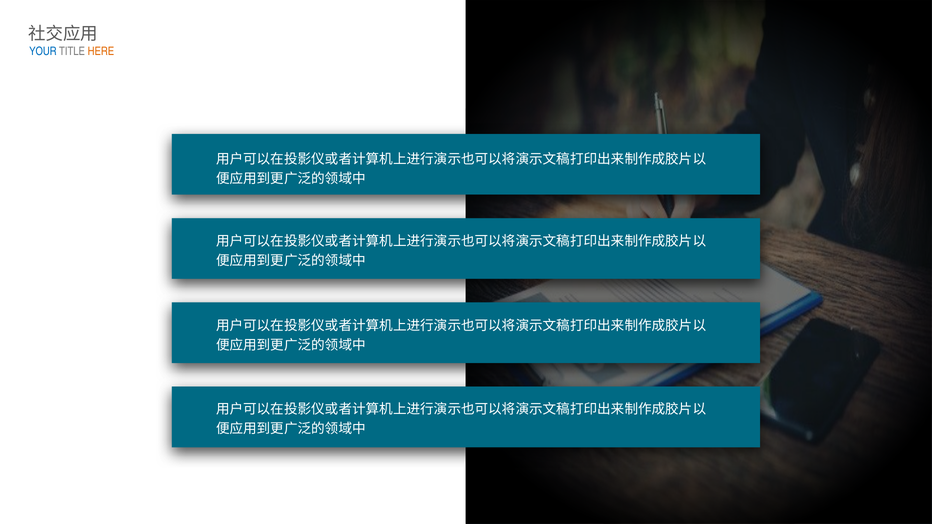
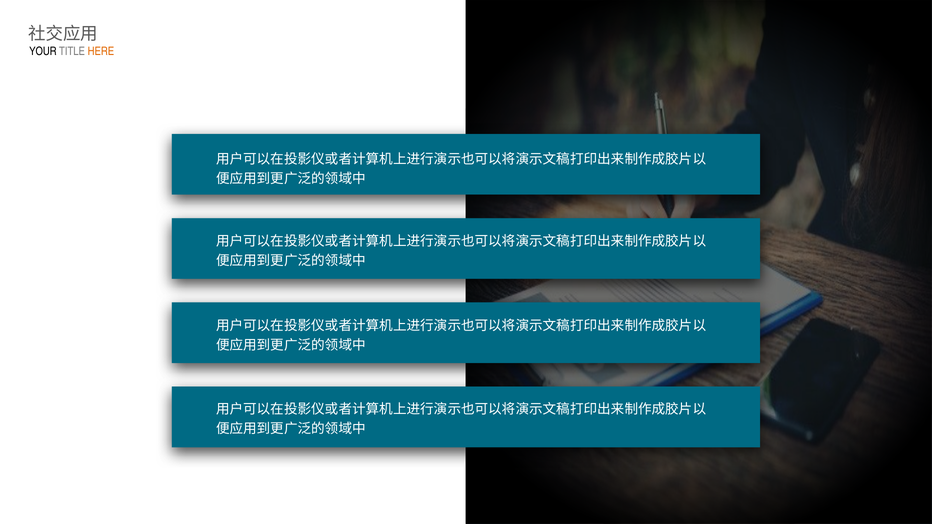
YOUR colour: blue -> black
